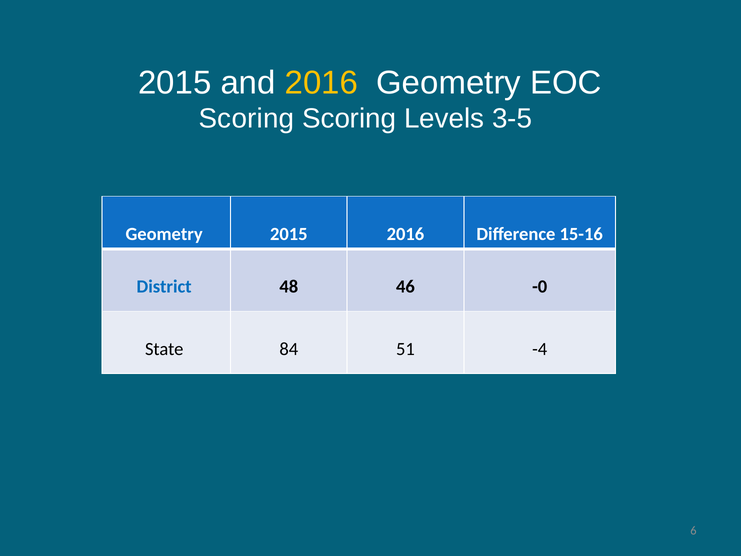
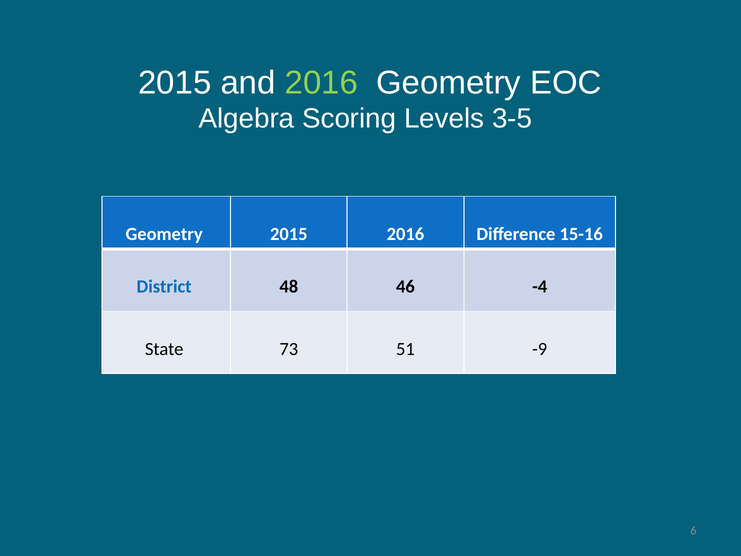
2016 at (321, 83) colour: yellow -> light green
Scoring at (246, 119): Scoring -> Algebra
-0: -0 -> -4
84: 84 -> 73
-4: -4 -> -9
